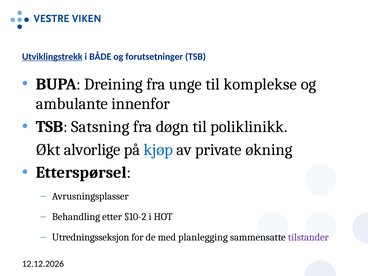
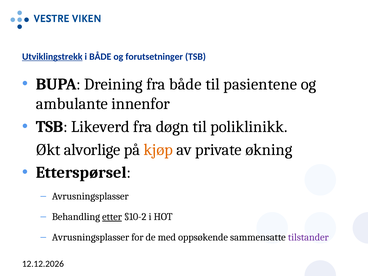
fra unge: unge -> både
komplekse: komplekse -> pasientene
Satsning: Satsning -> Likeverd
kjøp colour: blue -> orange
etter underline: none -> present
Utredningsseksjon at (91, 237): Utredningsseksjon -> Avrusningsplasser
planlegging: planlegging -> oppsøkende
